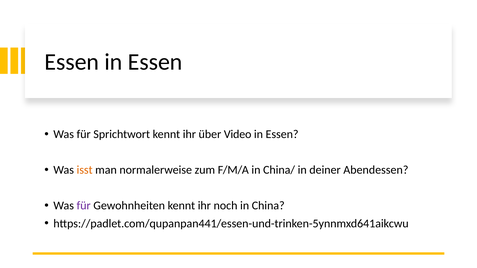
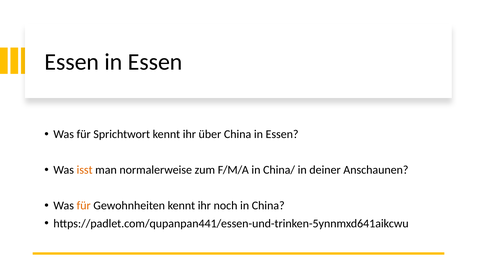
über Video: Video -> China
Abendessen: Abendessen -> Anschaunen
für at (84, 206) colour: purple -> orange
